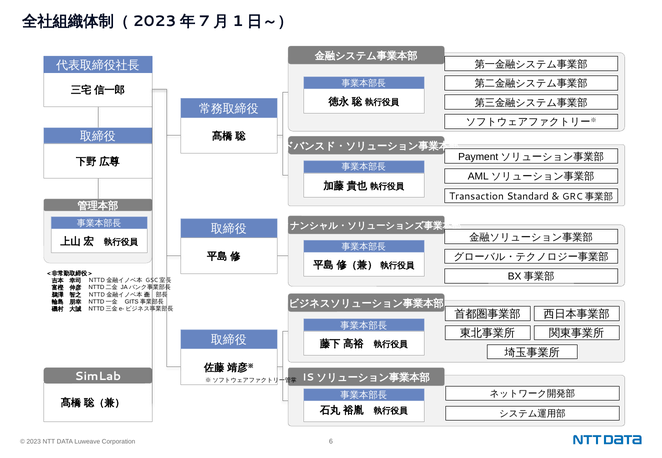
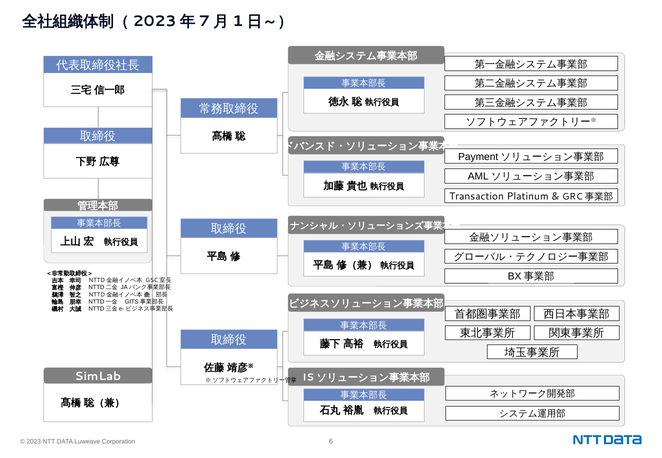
Standard: Standard -> Platinum
